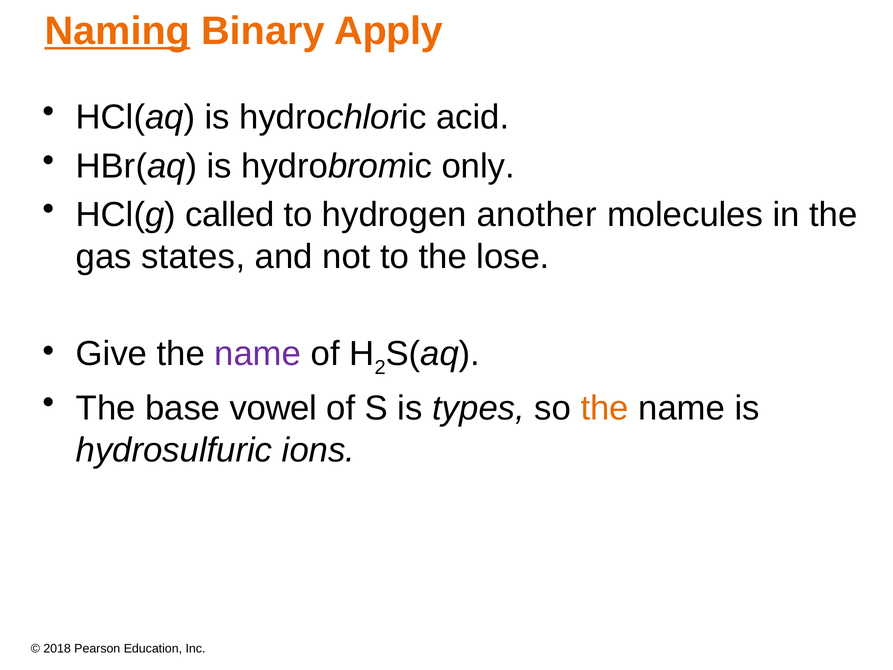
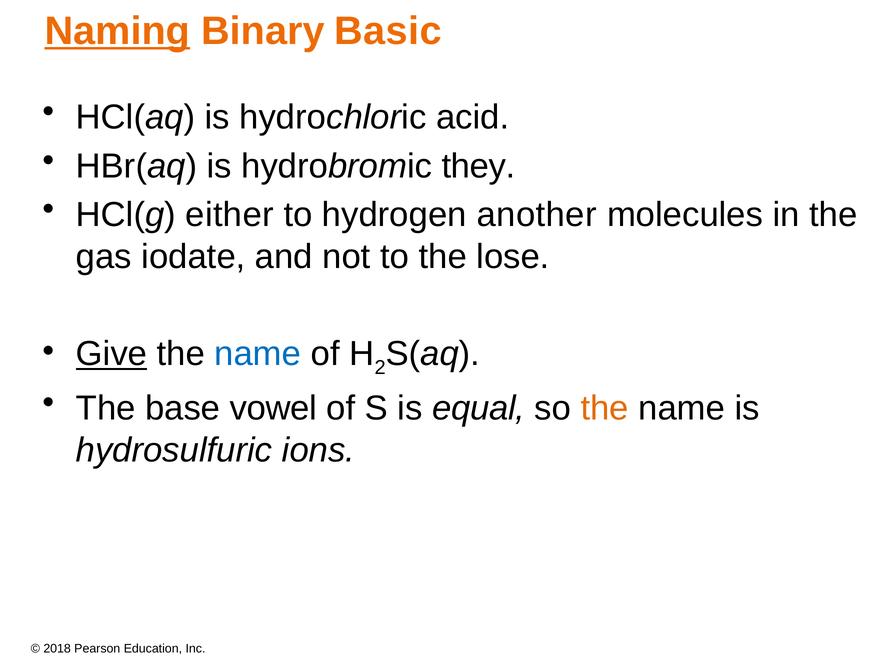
Apply: Apply -> Basic
only: only -> they
called: called -> either
states: states -> iodate
Give underline: none -> present
name at (258, 354) colour: purple -> blue
types: types -> equal
